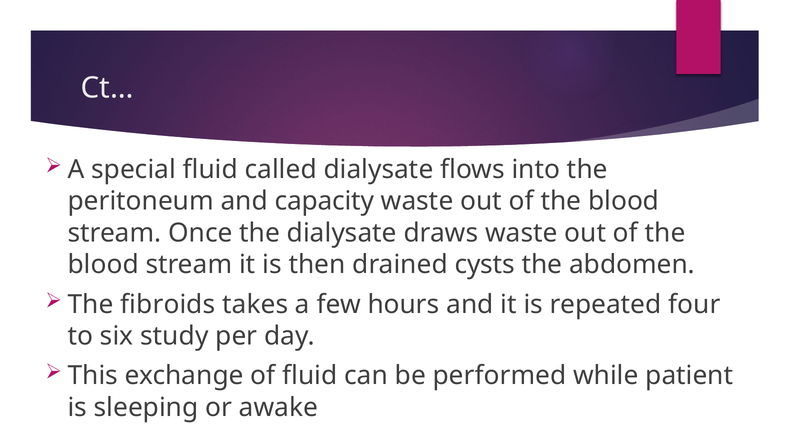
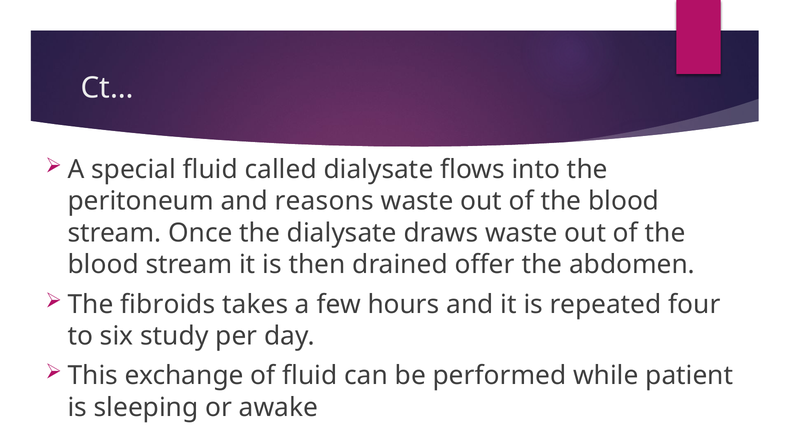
capacity: capacity -> reasons
cysts: cysts -> offer
